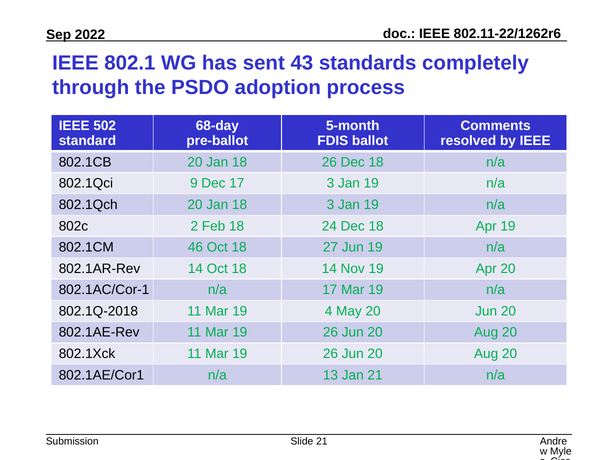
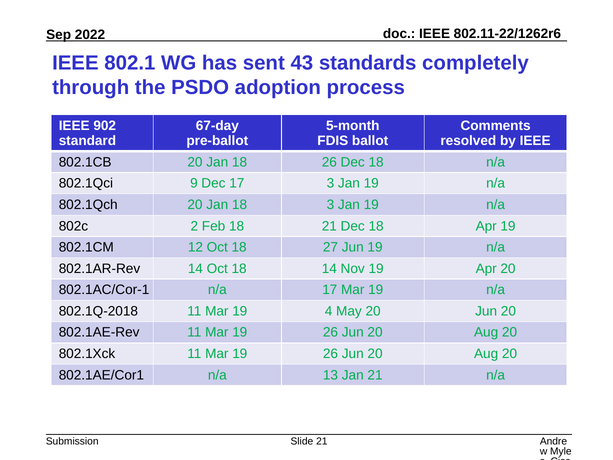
502: 502 -> 902
68-day: 68-day -> 67-day
18 24: 24 -> 21
46: 46 -> 12
